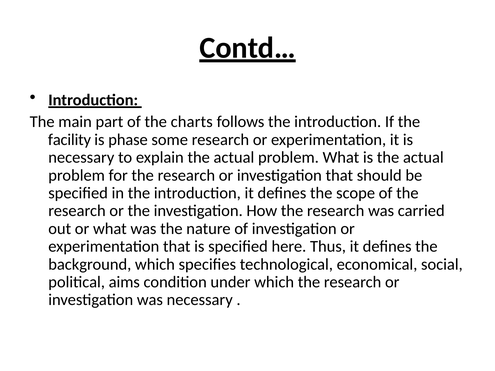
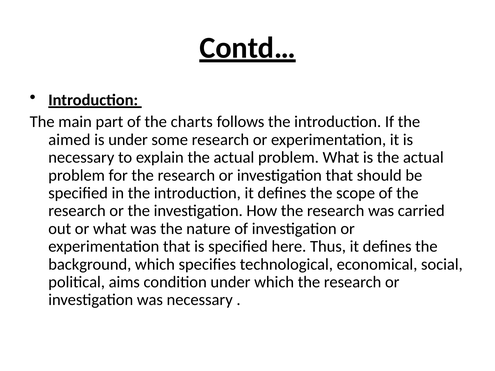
facility: facility -> aimed
is phase: phase -> under
